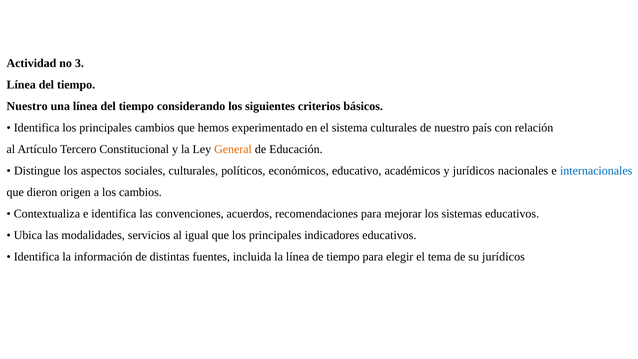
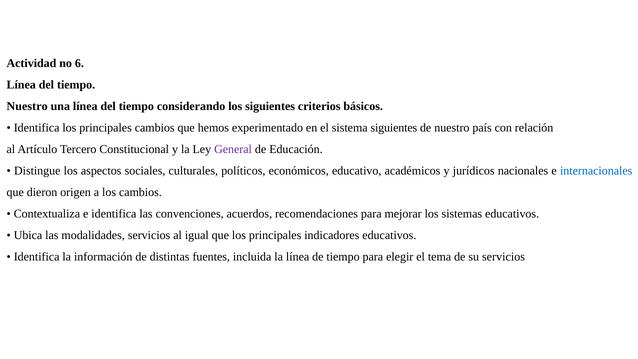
3: 3 -> 6
sistema culturales: culturales -> siguientes
General colour: orange -> purple
su jurídicos: jurídicos -> servicios
